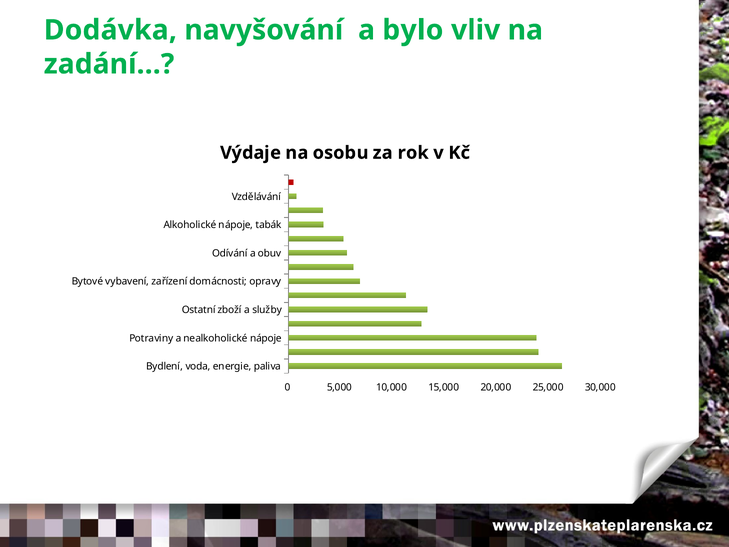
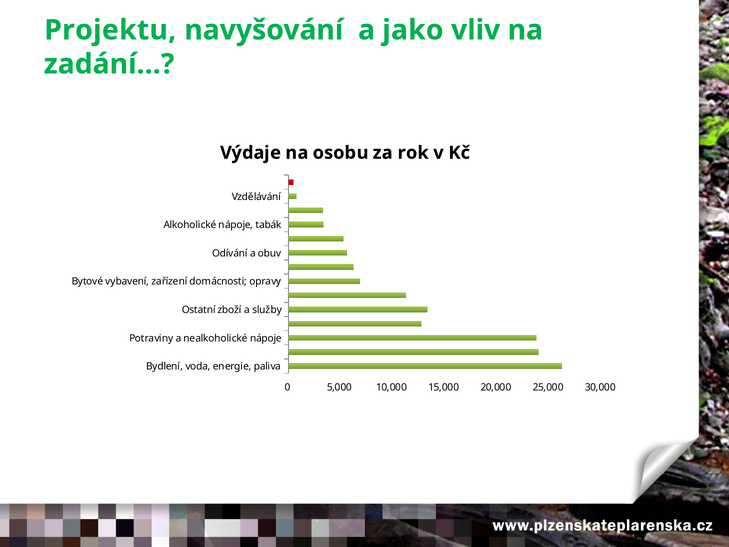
Dodávka: Dodávka -> Projektu
bylo: bylo -> jako
